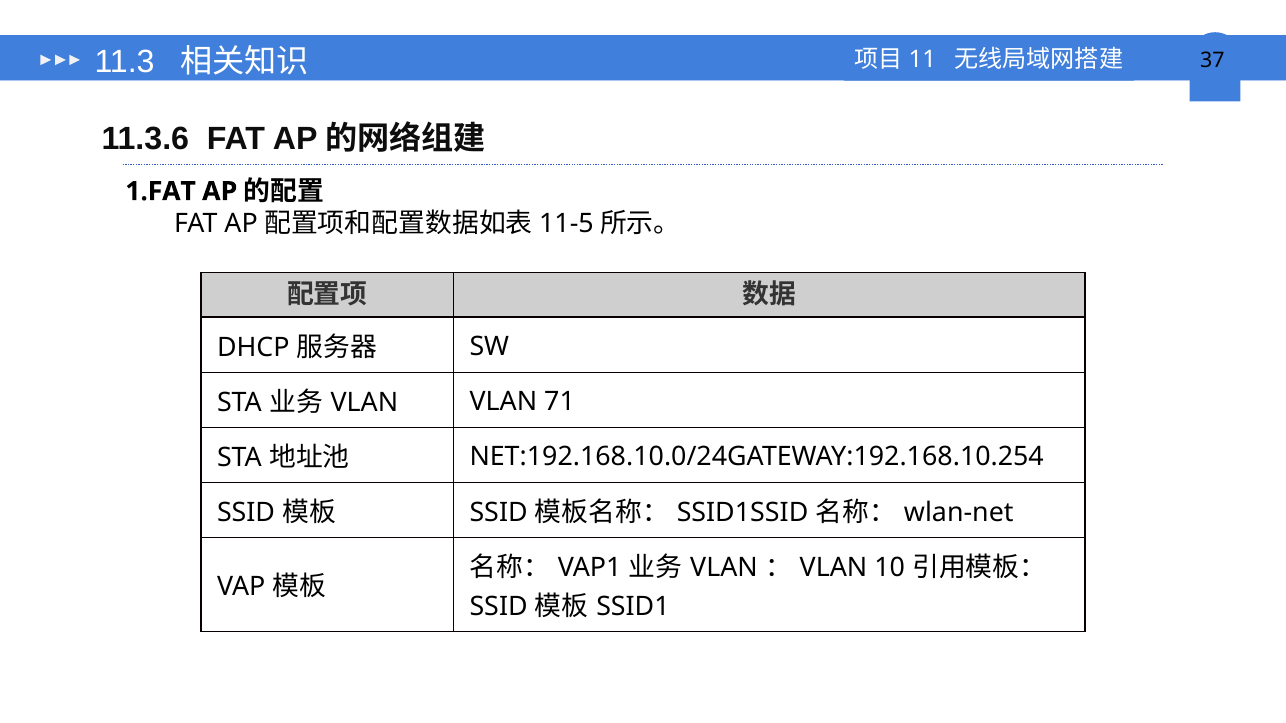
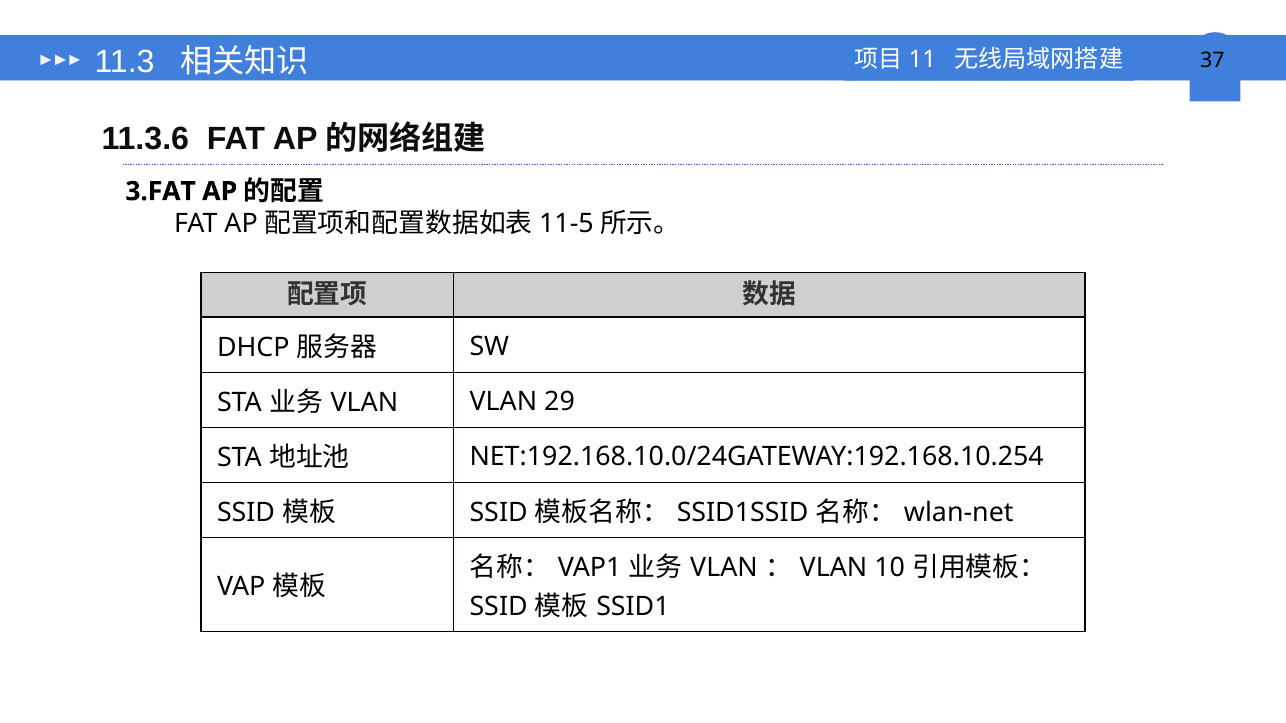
1.FAT: 1.FAT -> 3.FAT
71: 71 -> 29
